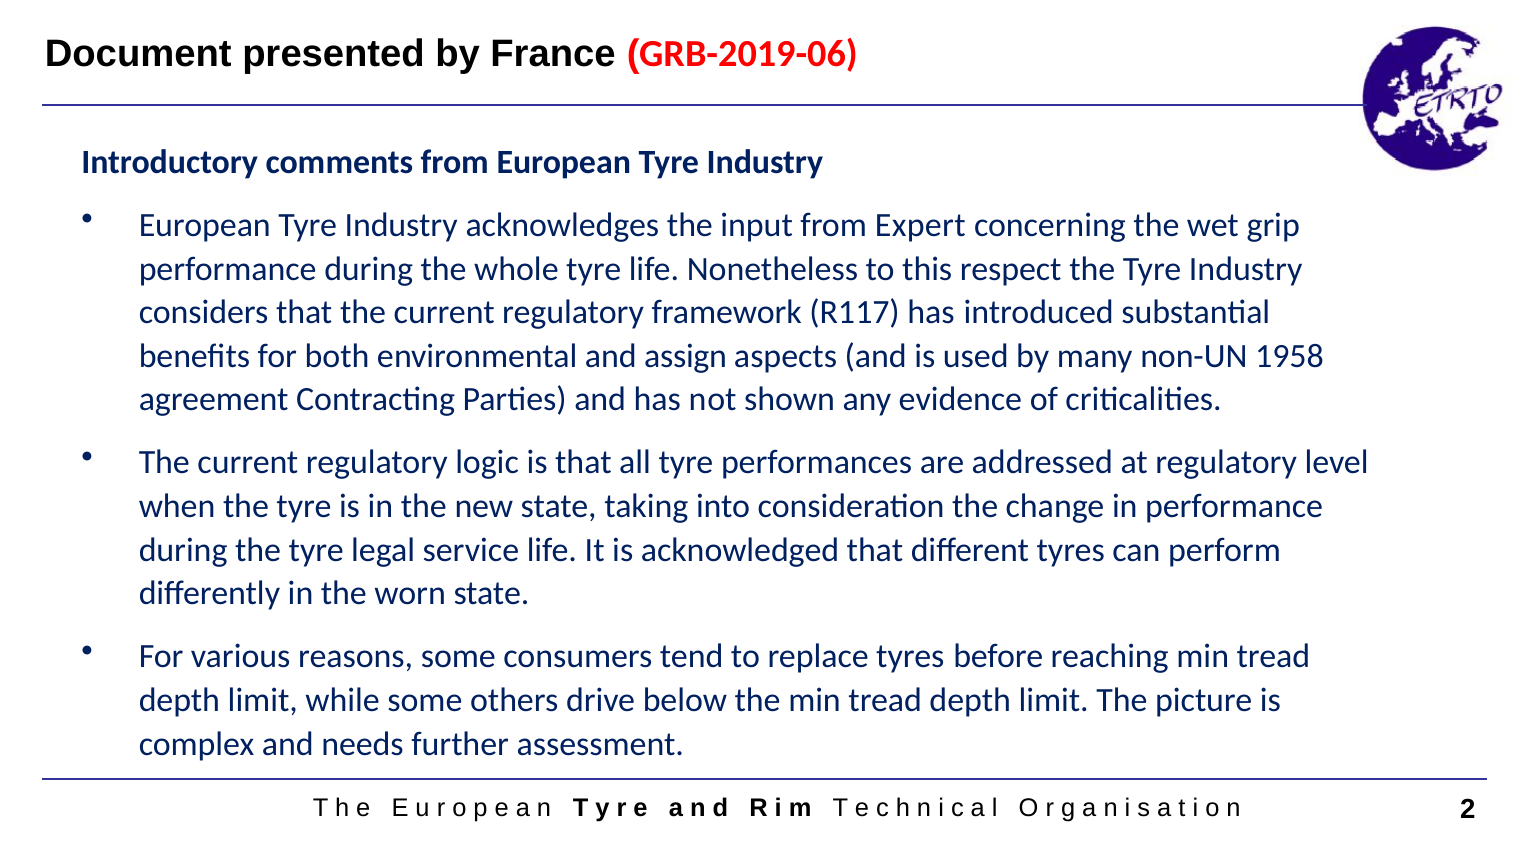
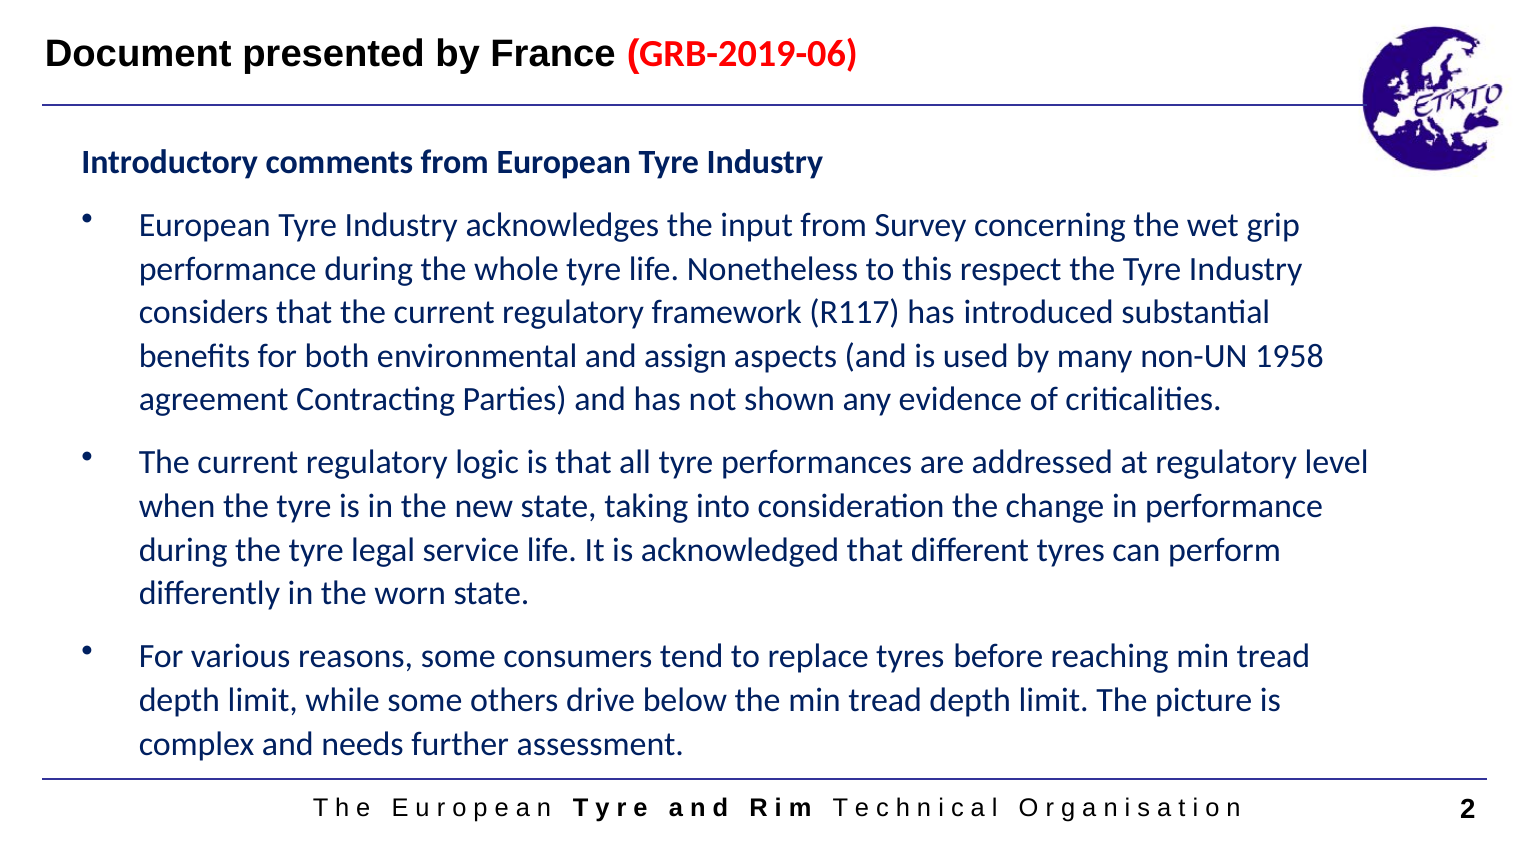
Expert: Expert -> Survey
